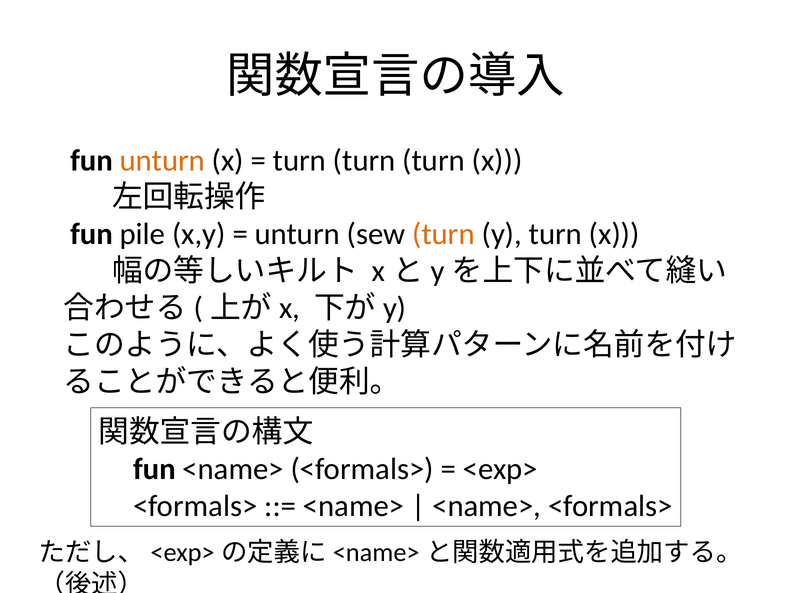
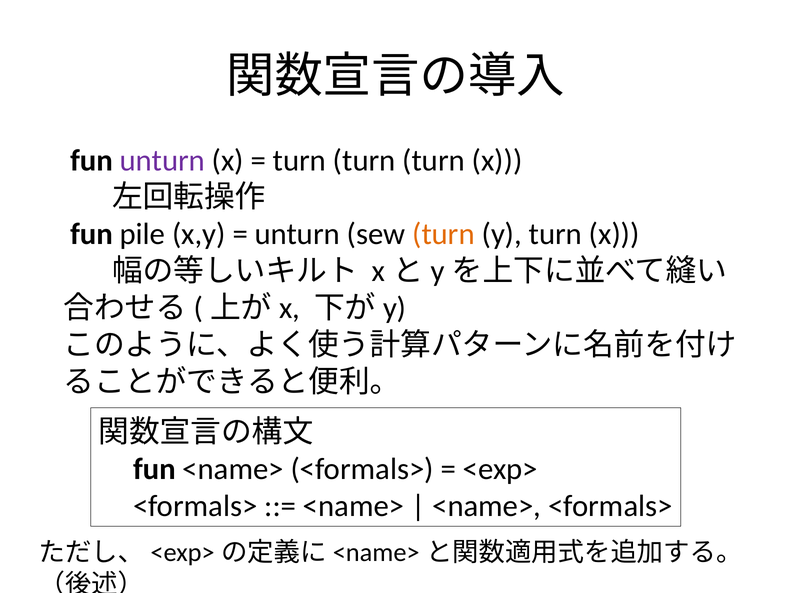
unturn at (162, 160) colour: orange -> purple
